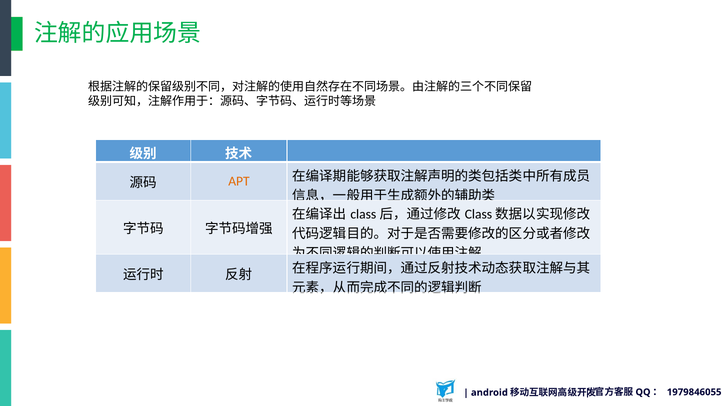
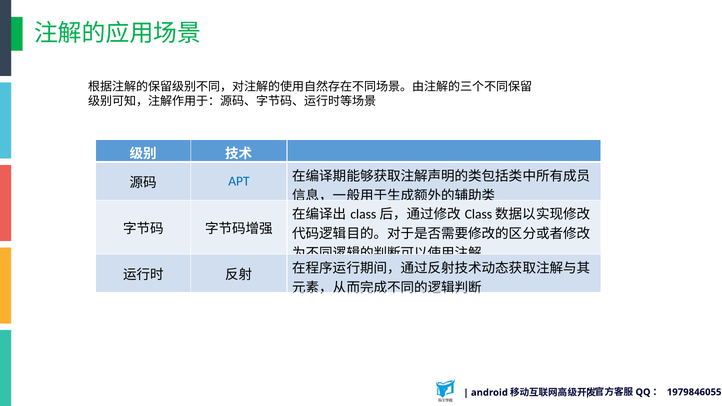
APT colour: orange -> blue
